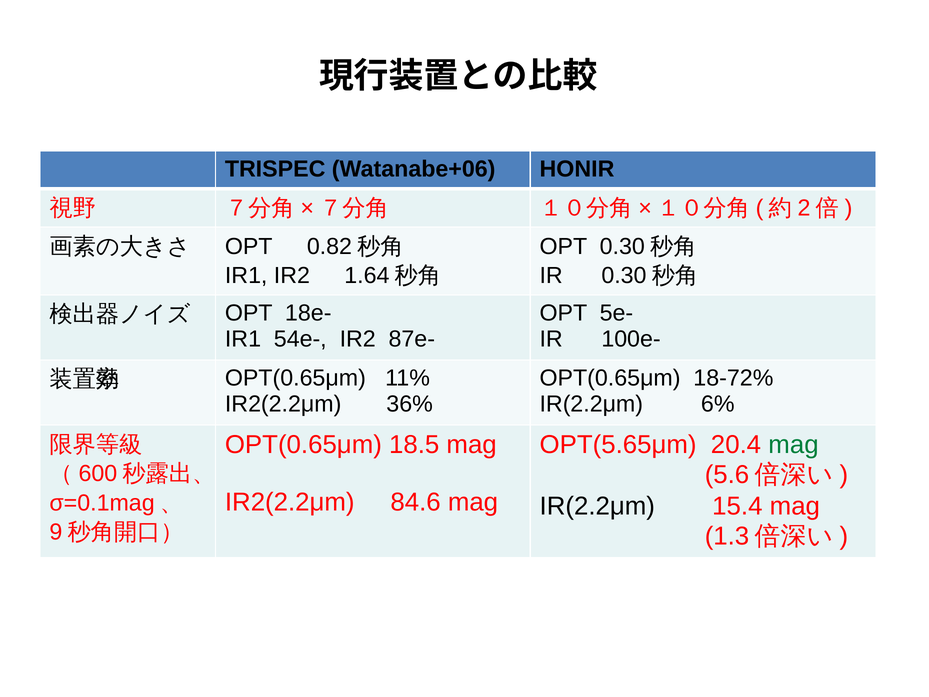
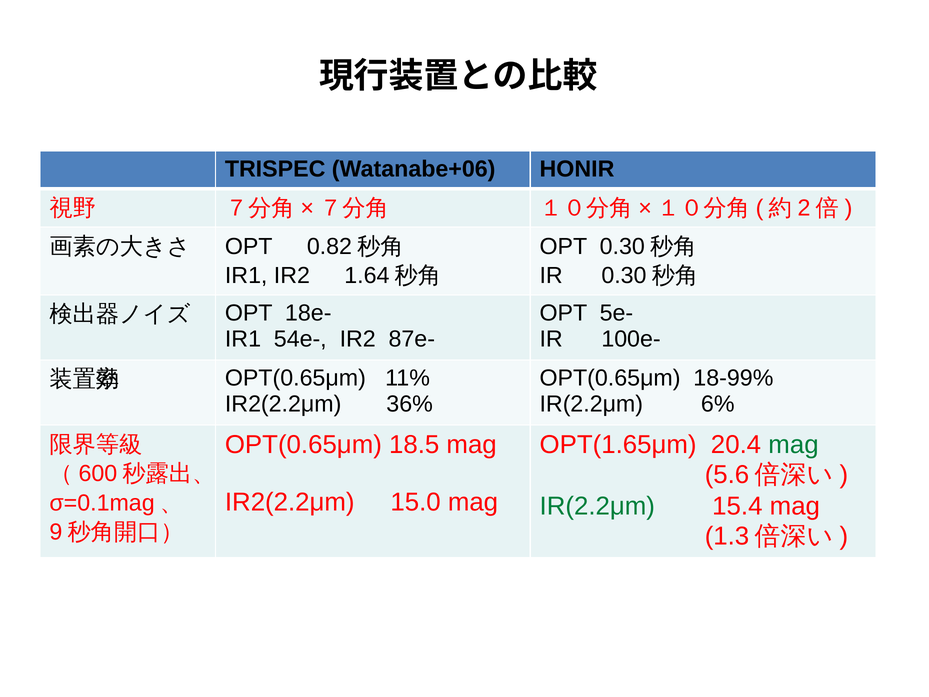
18-72%: 18-72% -> 18-99%
OPT(5.65μm: OPT(5.65μm -> OPT(1.65μm
84.6: 84.6 -> 15.0
IR(2.2μm at (597, 506) colour: black -> green
